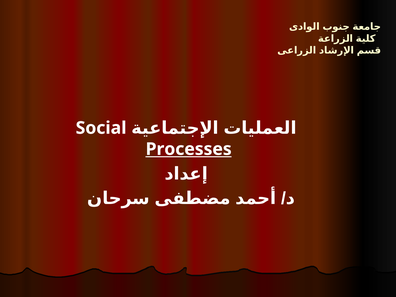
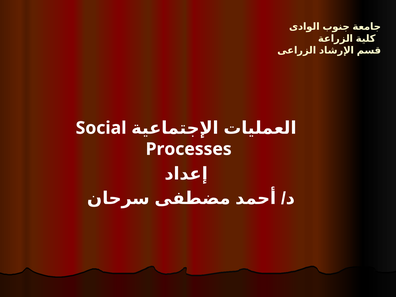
Processes underline: present -> none
